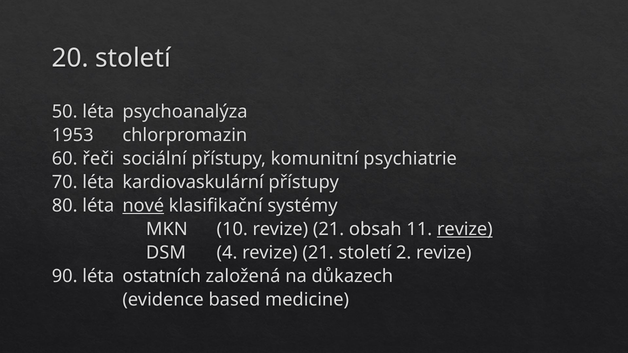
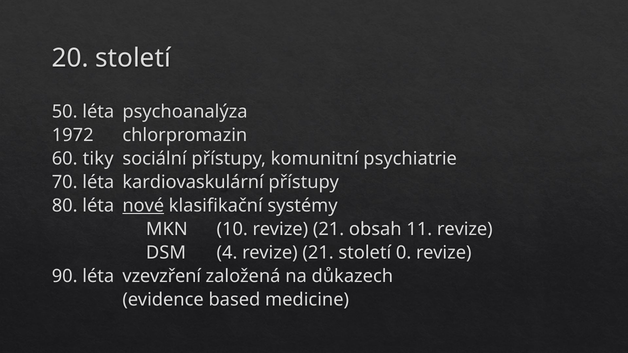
1953: 1953 -> 1972
řeči: řeči -> tiky
revize at (465, 229) underline: present -> none
2: 2 -> 0
ostatních: ostatních -> vzevzření
